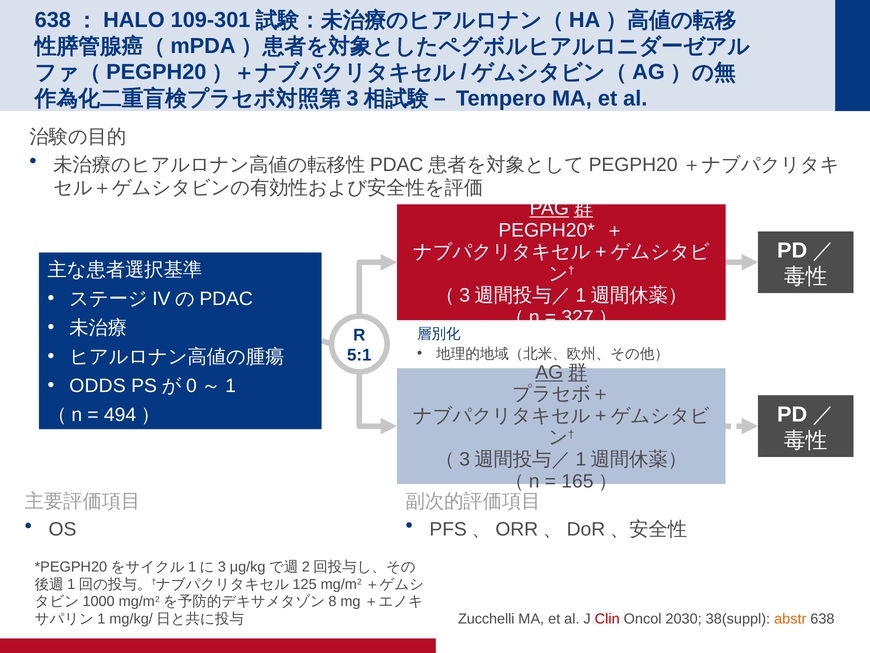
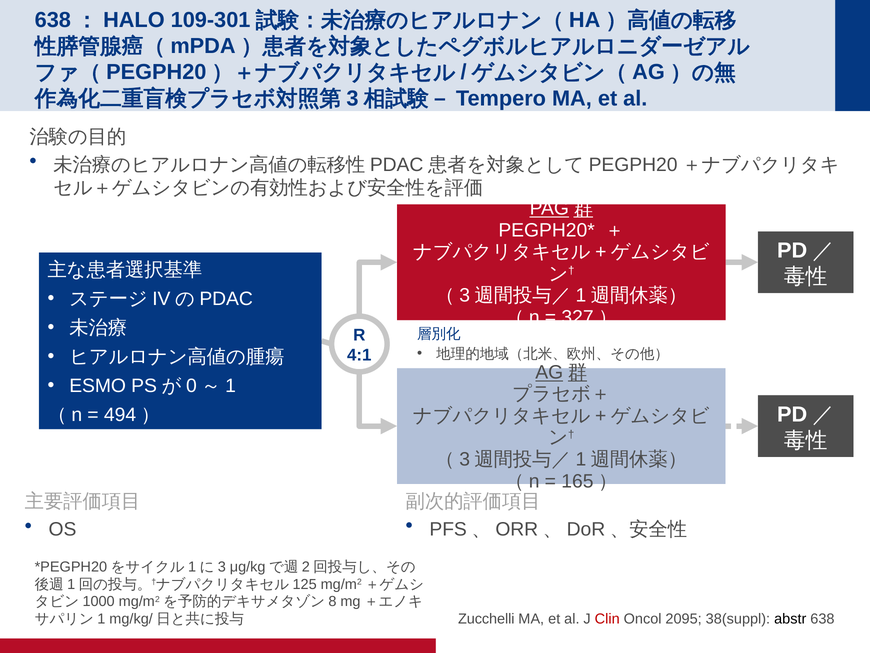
5:1: 5:1 -> 4:1
ODDS: ODDS -> ESMO
2030: 2030 -> 2095
abstr colour: orange -> black
